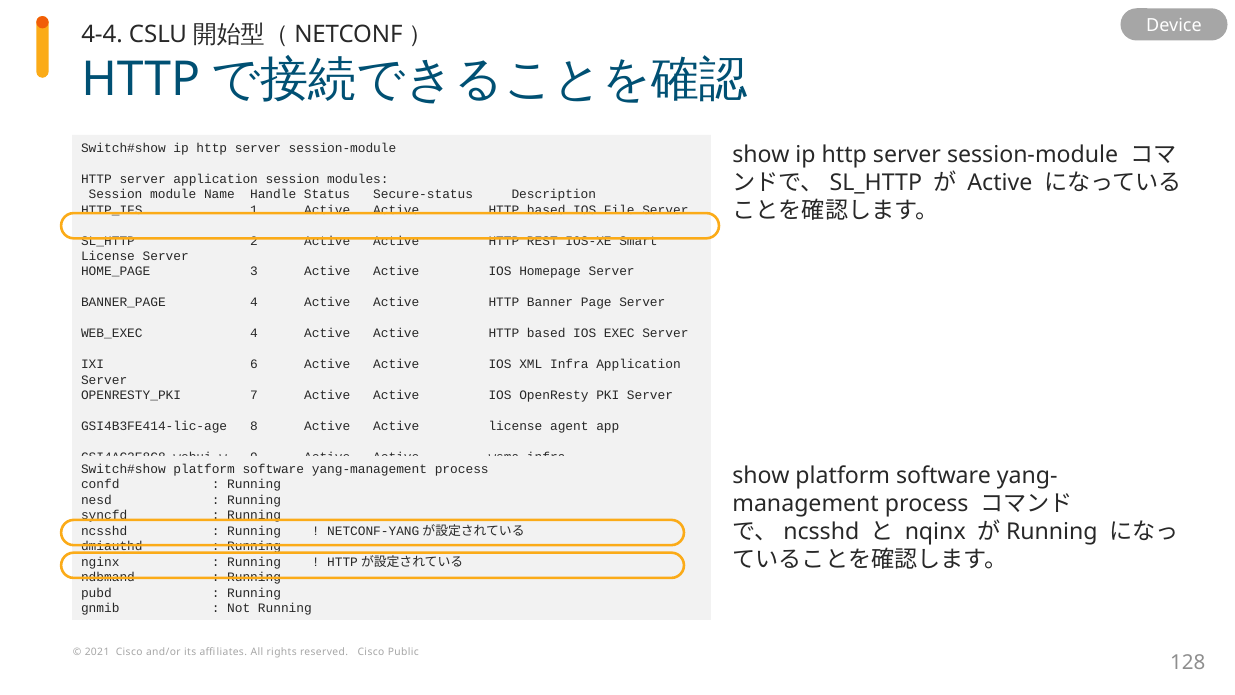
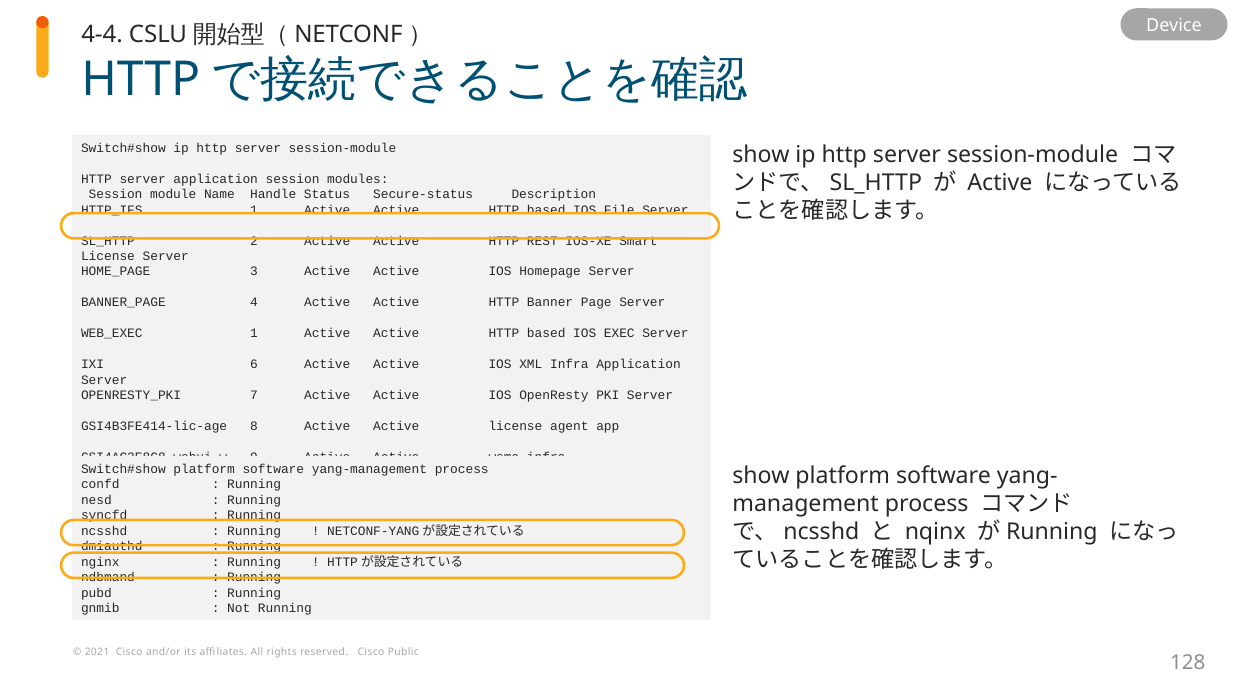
WEB_EXEC 4: 4 -> 1
